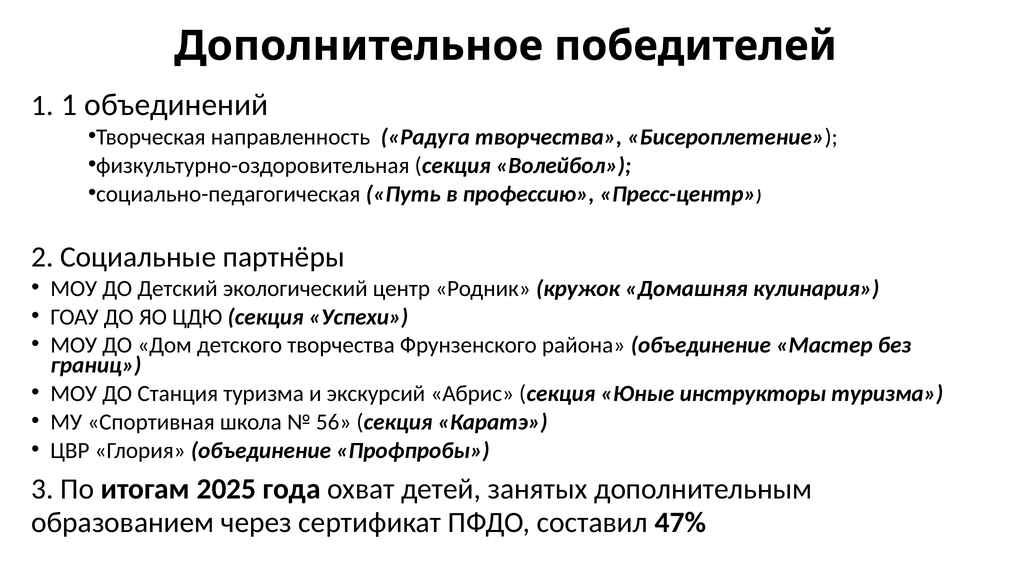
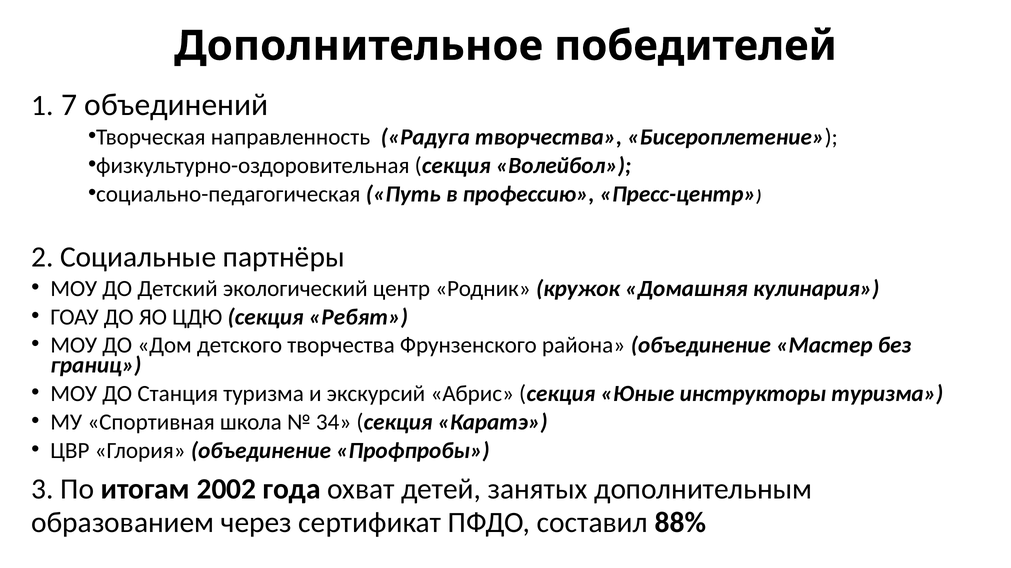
1 1: 1 -> 7
Успехи: Успехи -> Ребят
56: 56 -> 34
2025: 2025 -> 2002
47%: 47% -> 88%
